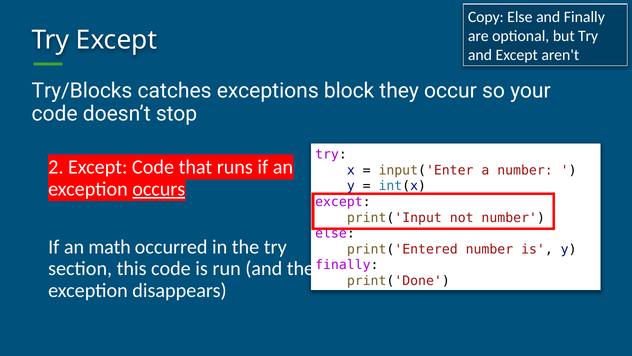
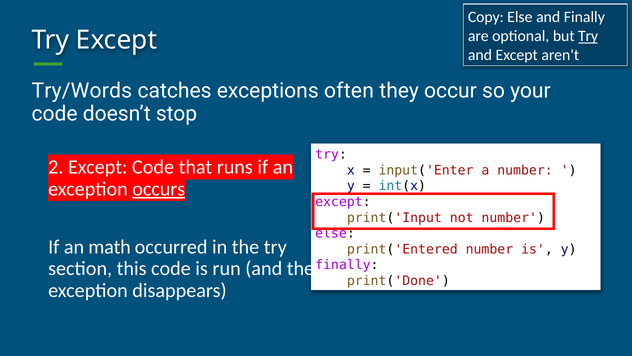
Try at (588, 36) underline: none -> present
Try/Blocks: Try/Blocks -> Try/Words
block: block -> often
